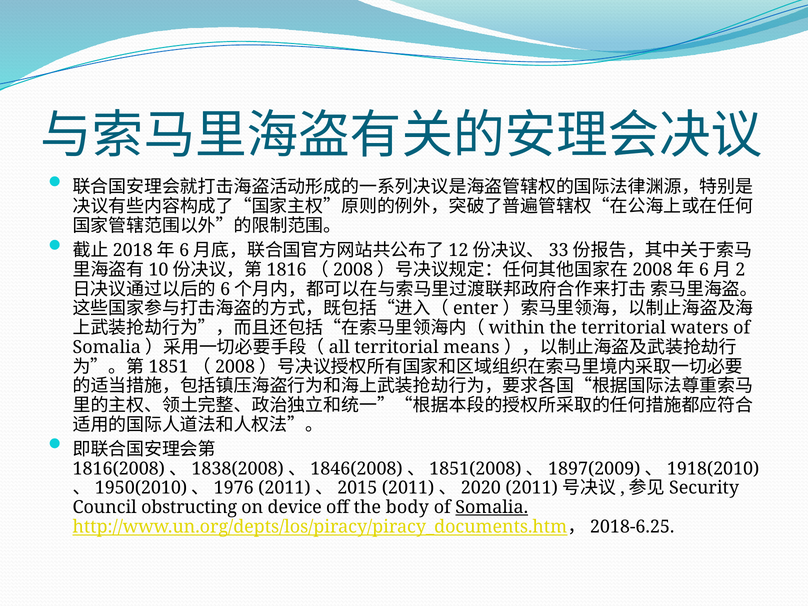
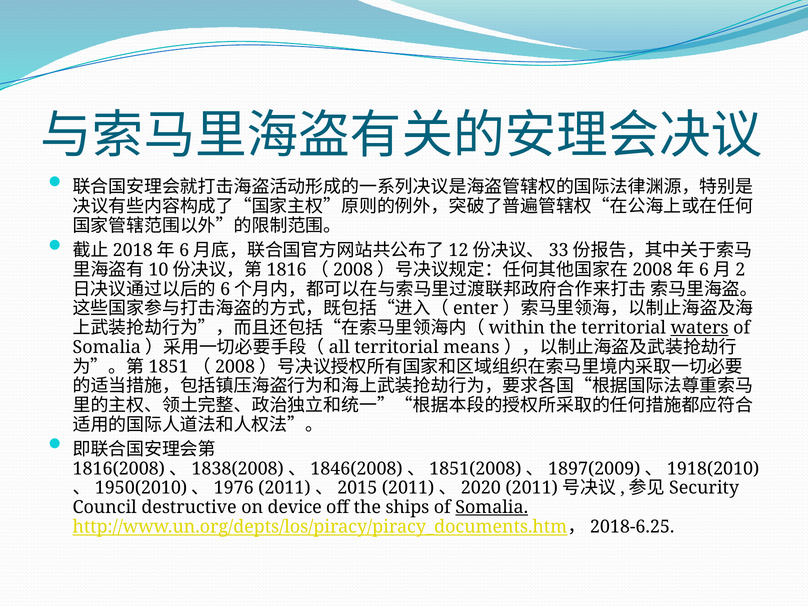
waters underline: none -> present
obstructing: obstructing -> destructive
body: body -> ships
